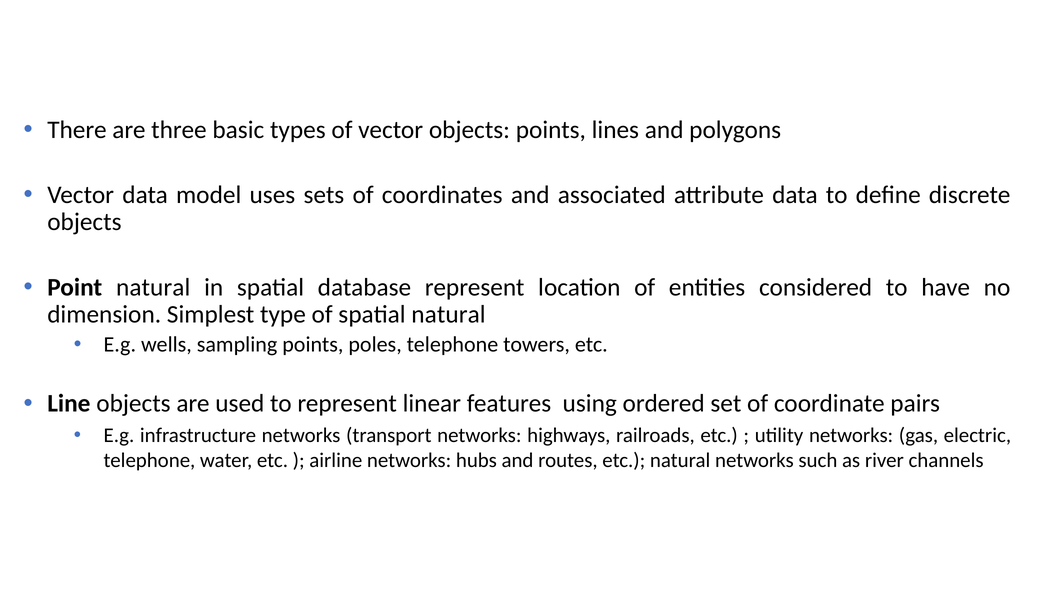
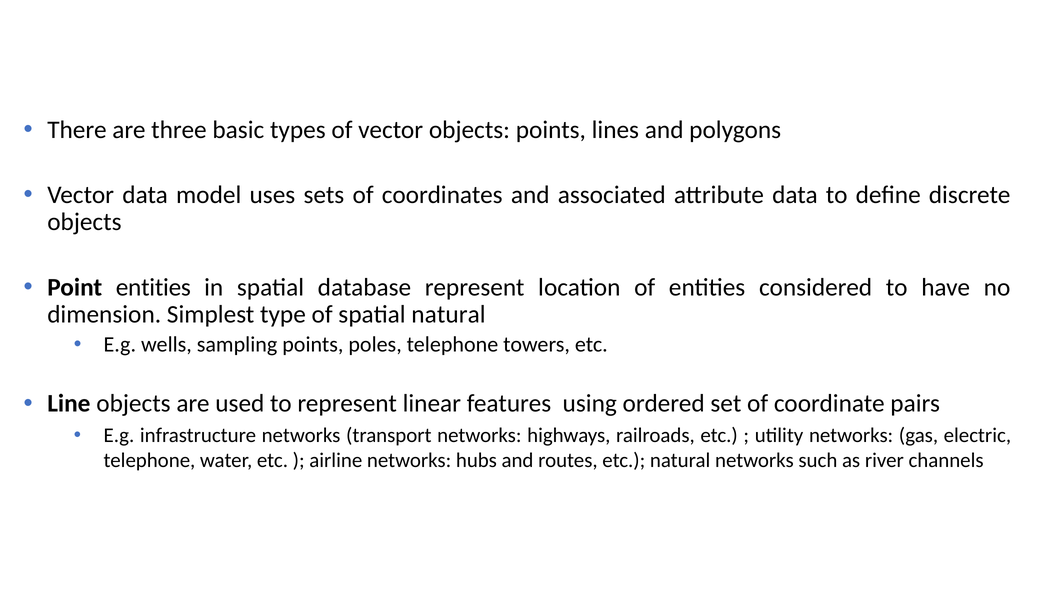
Point natural: natural -> entities
